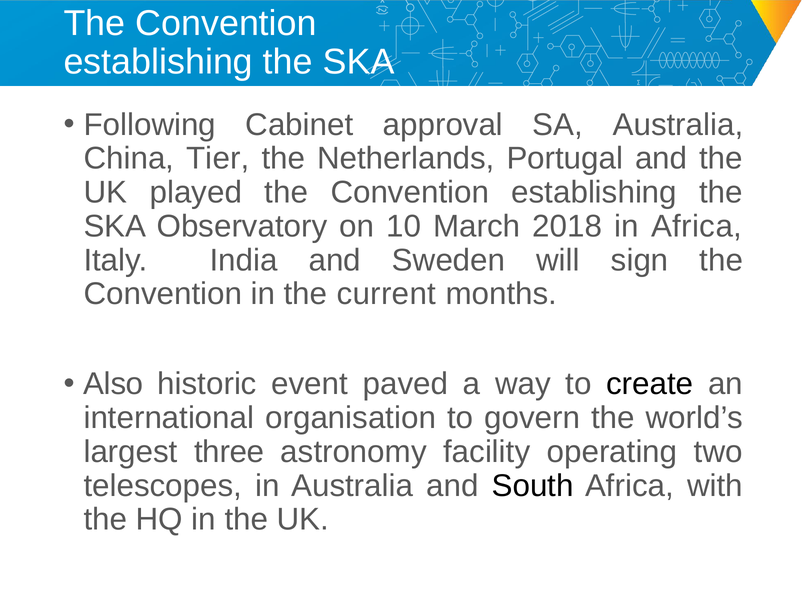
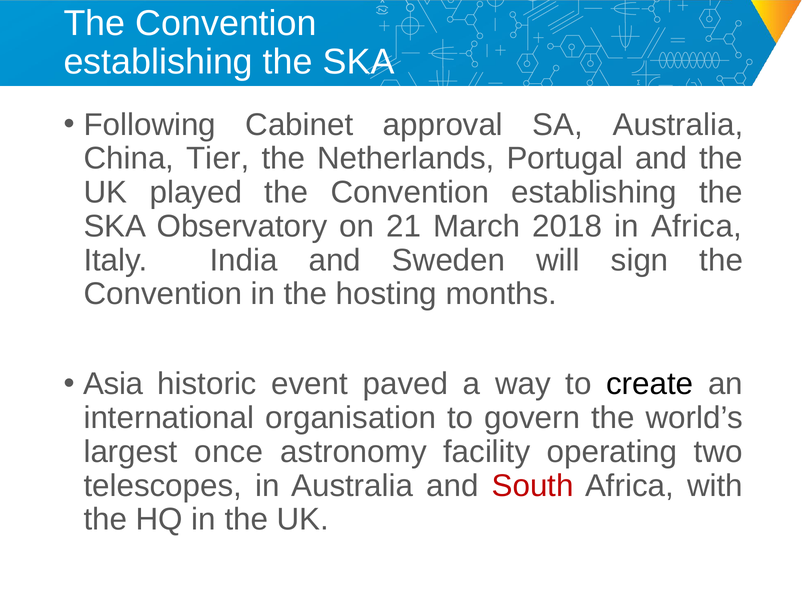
10: 10 -> 21
current: current -> hosting
Also: Also -> Asia
three: three -> once
South colour: black -> red
